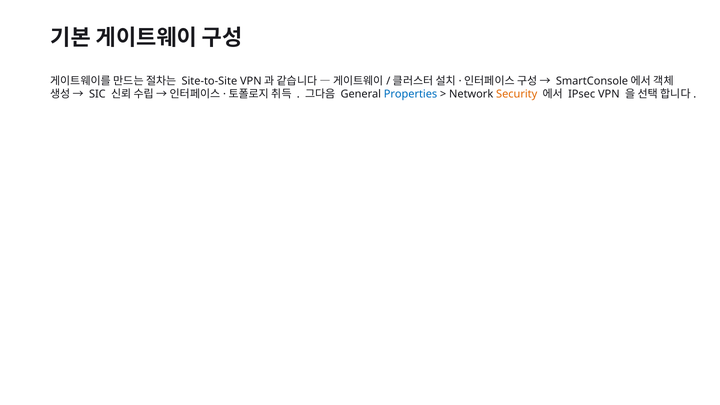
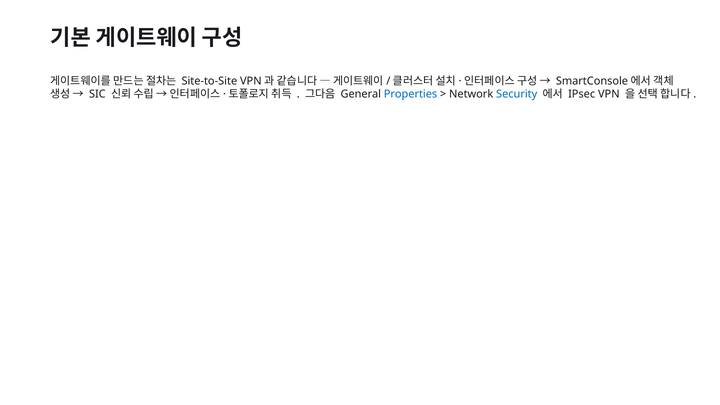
Security colour: orange -> blue
